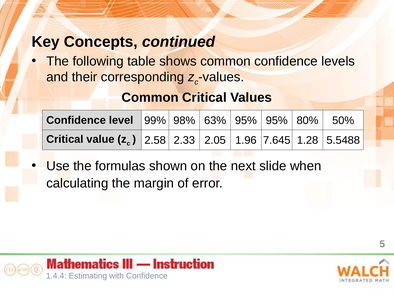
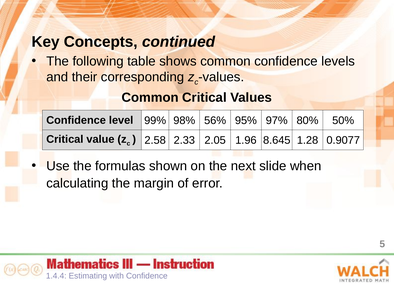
63%: 63% -> 56%
95% 95%: 95% -> 97%
7.645: 7.645 -> 8.645
5.5488: 5.5488 -> 0.9077
